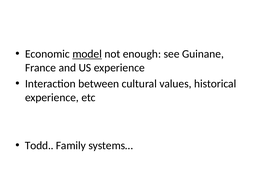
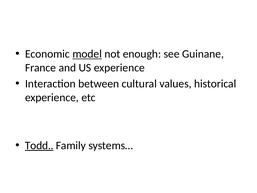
Todd underline: none -> present
